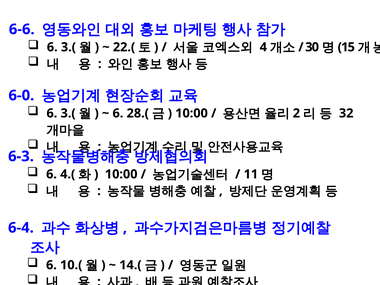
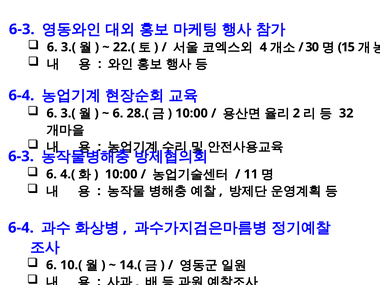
6-6 at (22, 29): 6-6 -> 6-3
6-0 at (21, 95): 6-0 -> 6-4
